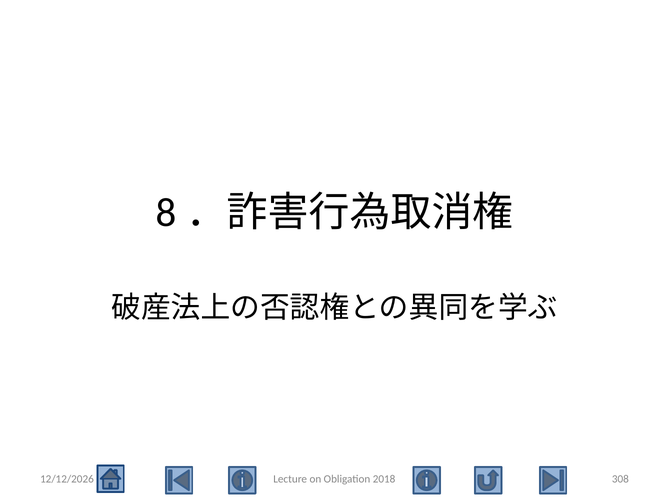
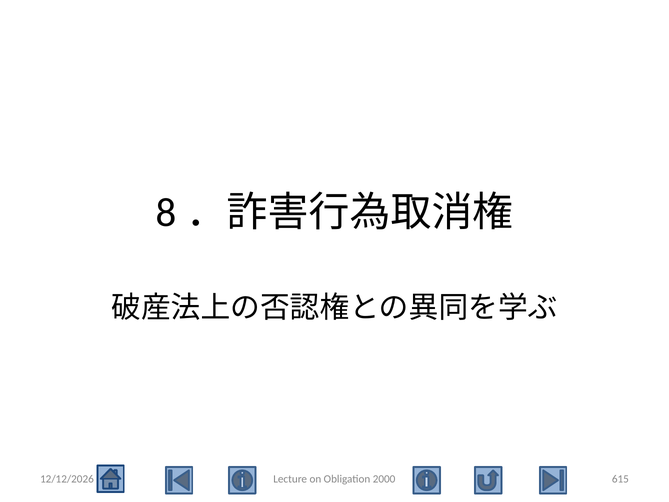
2018: 2018 -> 2000
308: 308 -> 615
